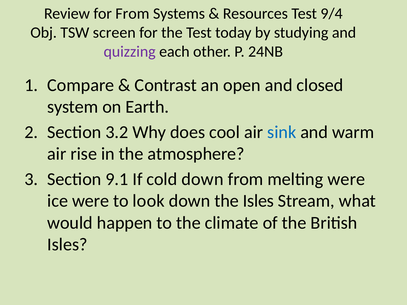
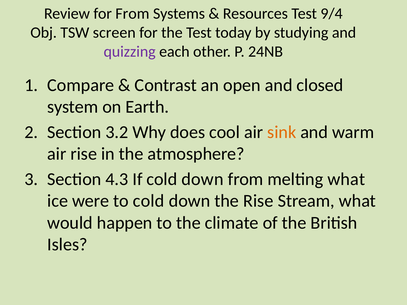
sink colour: blue -> orange
9.1: 9.1 -> 4.3
melting were: were -> what
to look: look -> cold
the Isles: Isles -> Rise
